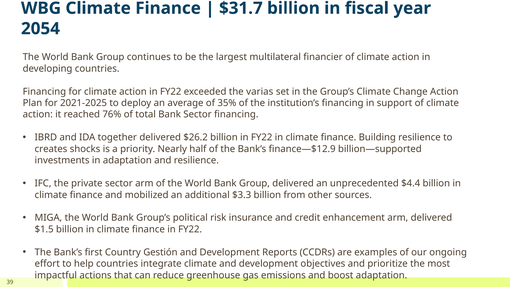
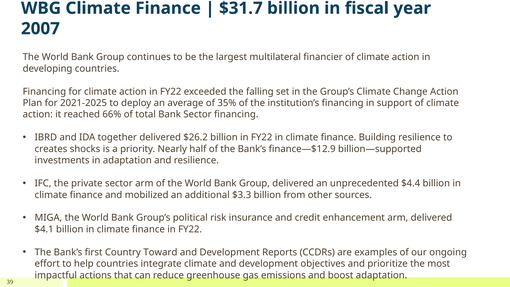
2054: 2054 -> 2007
varias: varias -> falling
76%: 76% -> 66%
$1.5: $1.5 -> $4.1
Gestión: Gestión -> Toward
